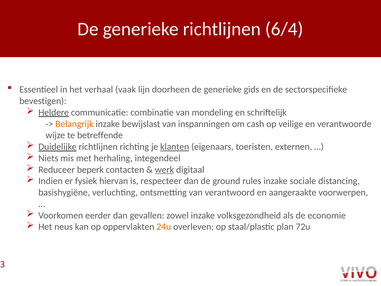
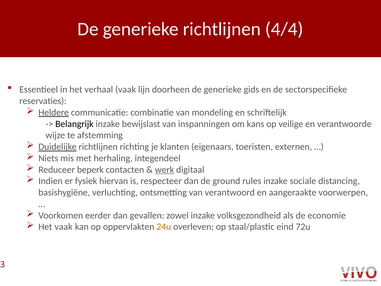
6/4: 6/4 -> 4/4
bevestigen: bevestigen -> reservaties
Belangrijk colour: orange -> black
cash: cash -> kans
betreffende: betreffende -> afstemming
klanten underline: present -> none
Het neus: neus -> vaak
plan: plan -> eind
